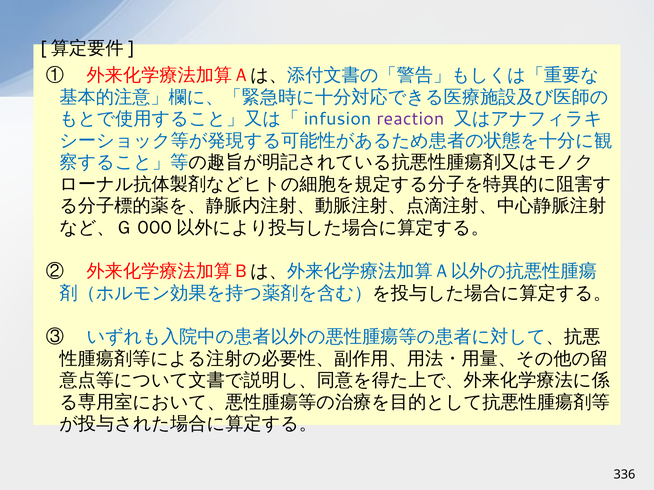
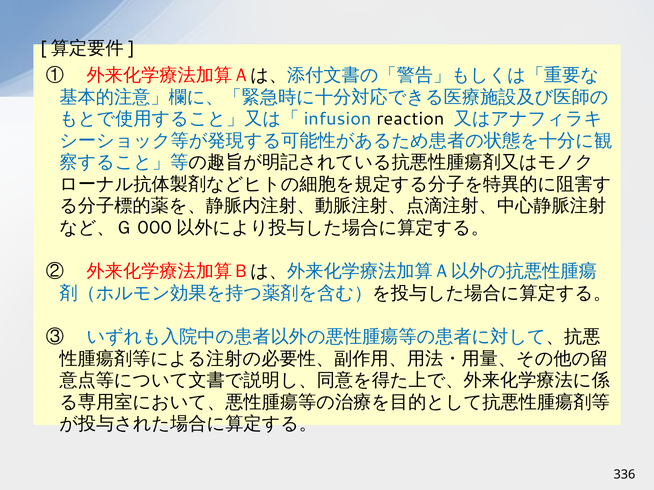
reaction colour: purple -> black
